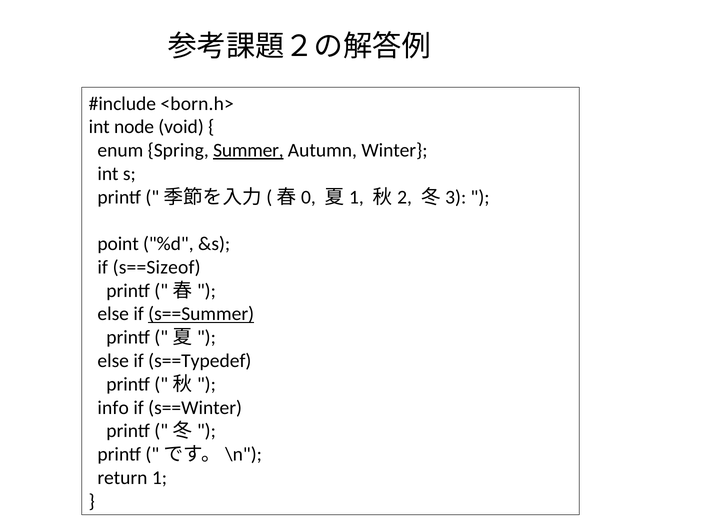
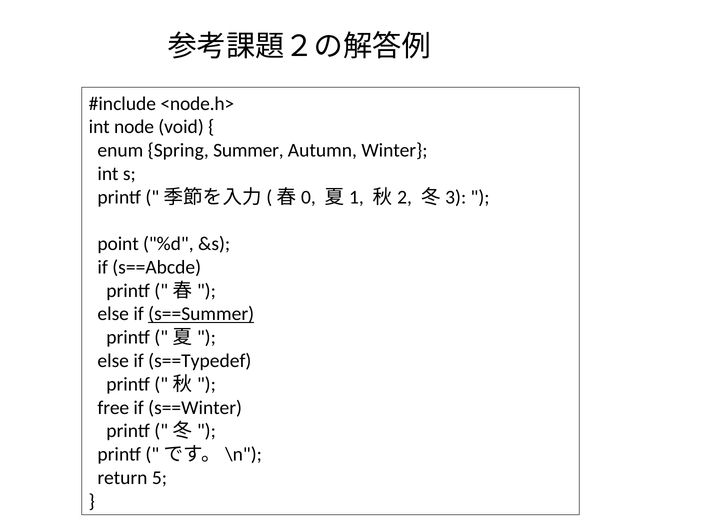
<born.h>: <born.h> -> <node.h>
Summer underline: present -> none
s==Sizeof: s==Sizeof -> s==Abcde
info: info -> free
1: 1 -> 5
